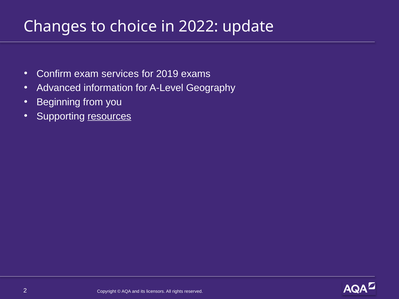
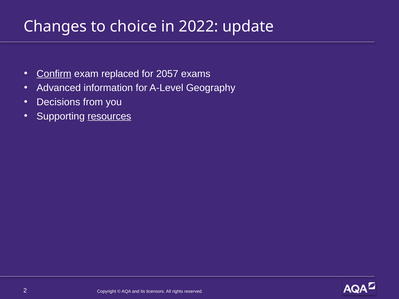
Confirm underline: none -> present
services: services -> replaced
2019: 2019 -> 2057
Beginning: Beginning -> Decisions
